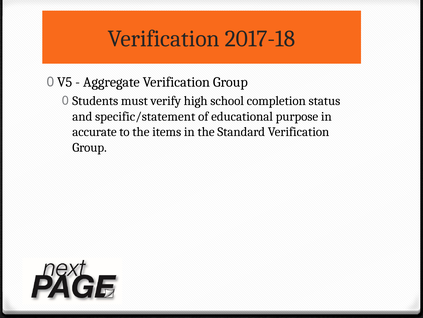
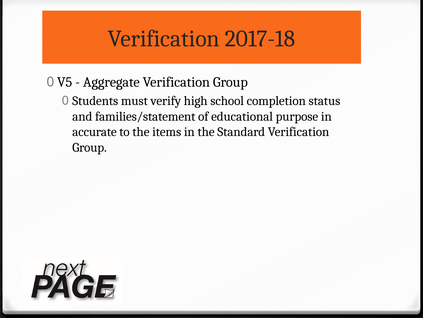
specific/statement: specific/statement -> families/statement
